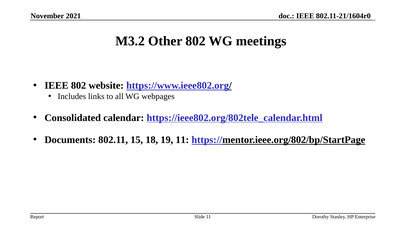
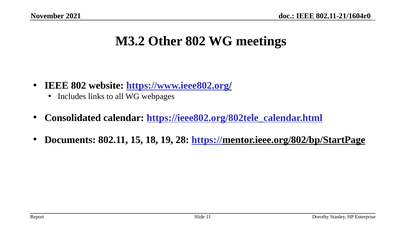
19 11: 11 -> 28
